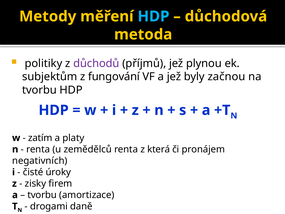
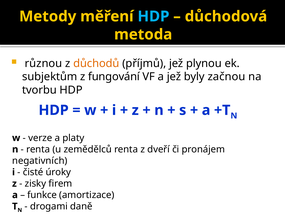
politiky: politiky -> různou
důchodů colour: purple -> orange
zatím: zatím -> verze
která: která -> dveří
tvorbu at (42, 195): tvorbu -> funkce
